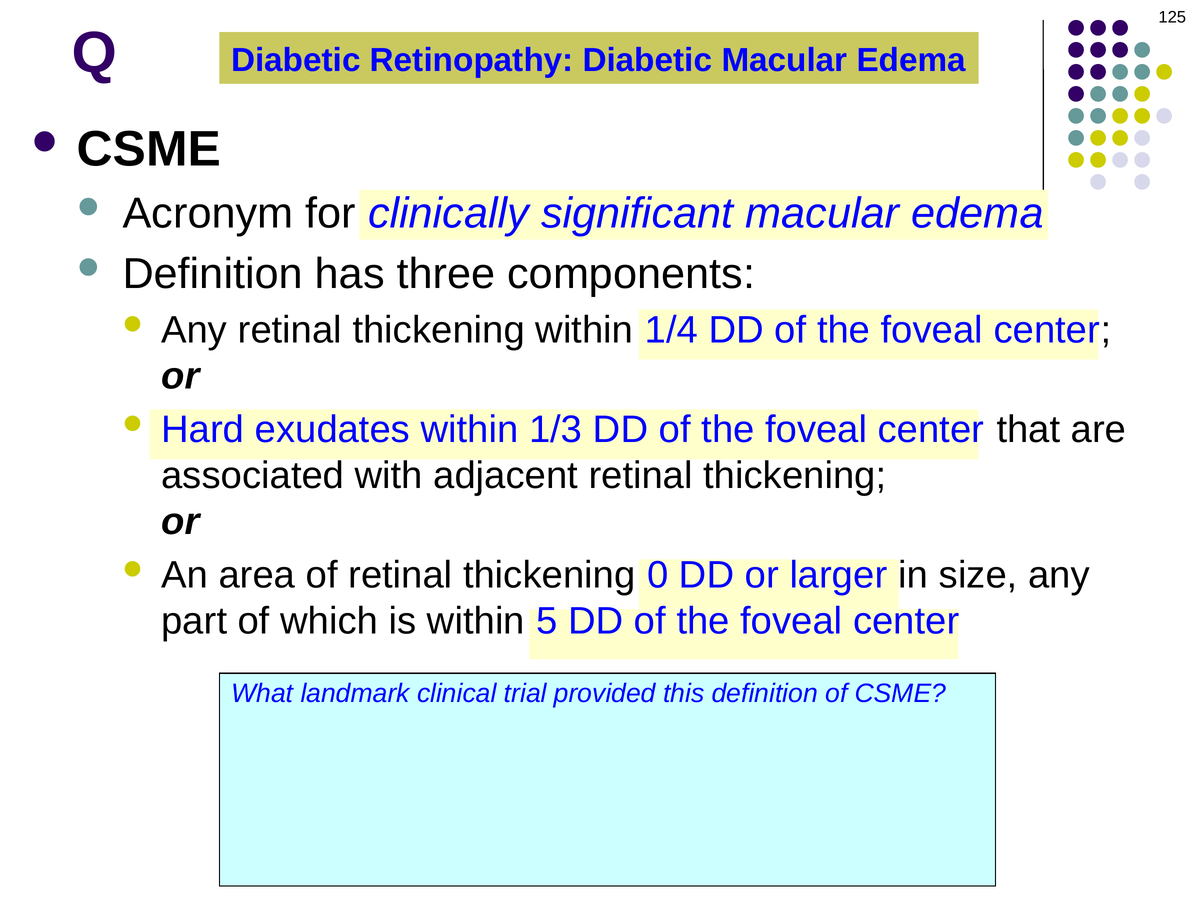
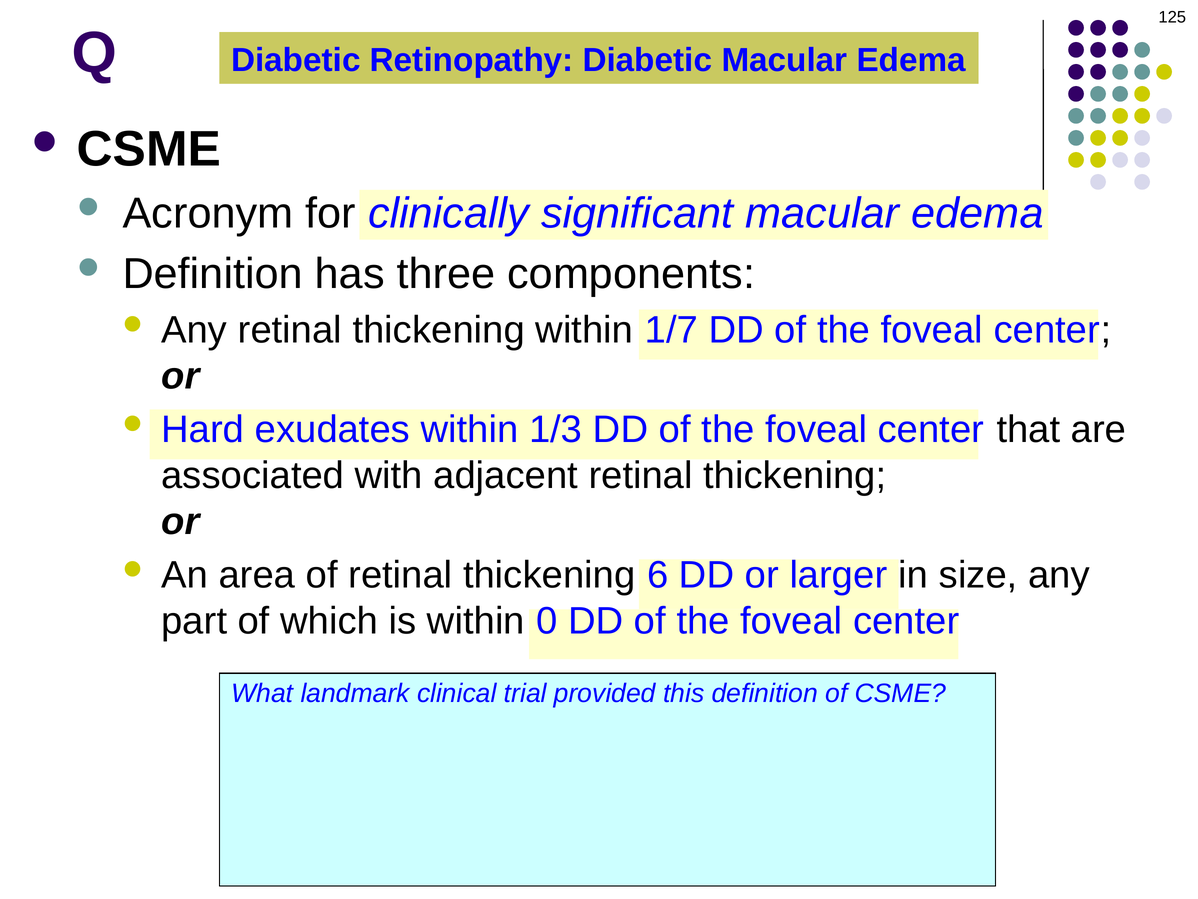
1/4: 1/4 -> 1/7
0: 0 -> 6
5: 5 -> 0
